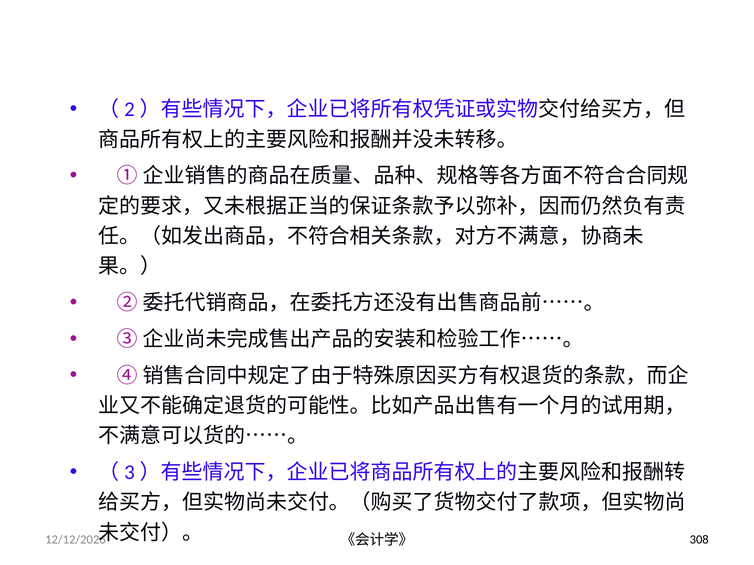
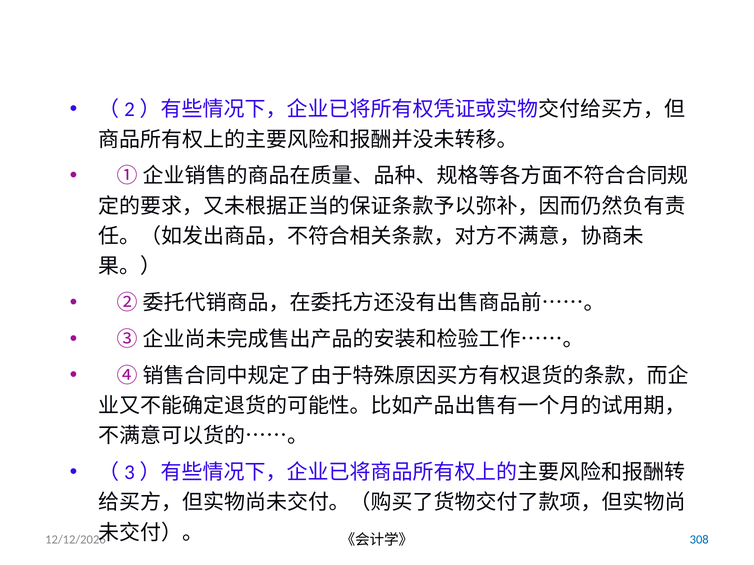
308 colour: black -> blue
